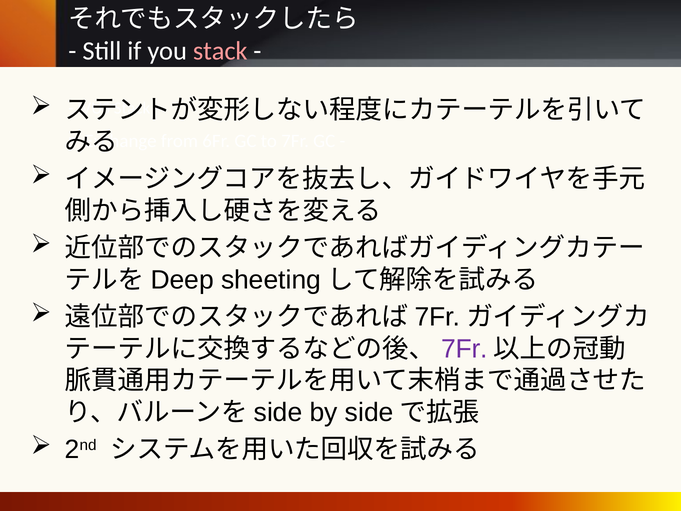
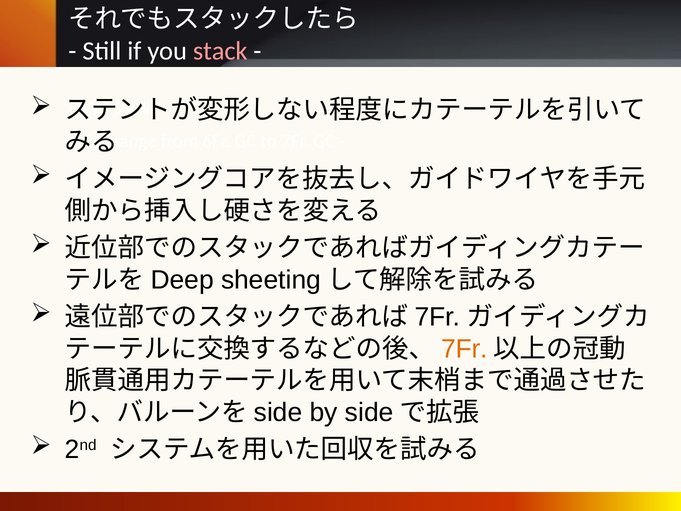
7Fr at (464, 349) colour: purple -> orange
